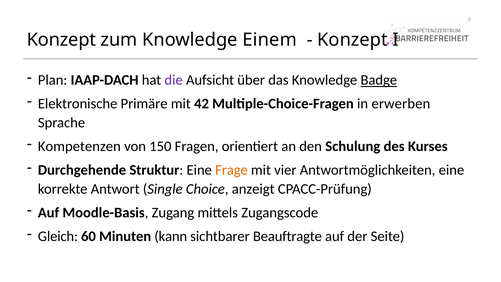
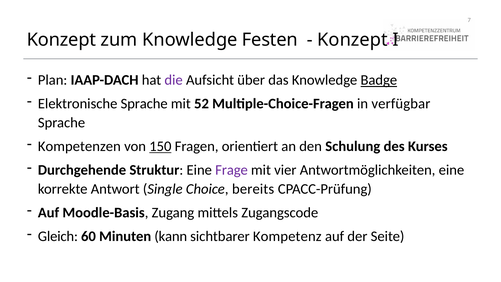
Einem: Einem -> Festen
Elektronische Primäre: Primäre -> Sprache
42: 42 -> 52
erwerben: erwerben -> verfügbar
150 underline: none -> present
Frage colour: orange -> purple
anzeigt: anzeigt -> bereits
Beauftragte: Beauftragte -> Kompetenz
